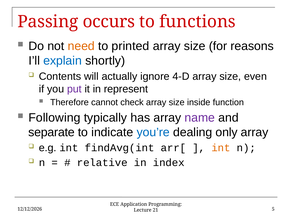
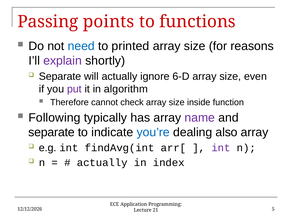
occurs: occurs -> points
need colour: orange -> blue
explain colour: blue -> purple
Contents at (60, 76): Contents -> Separate
4-D: 4-D -> 6-D
represent: represent -> algorithm
only: only -> also
int at (221, 148) colour: orange -> purple
relative at (102, 163): relative -> actually
